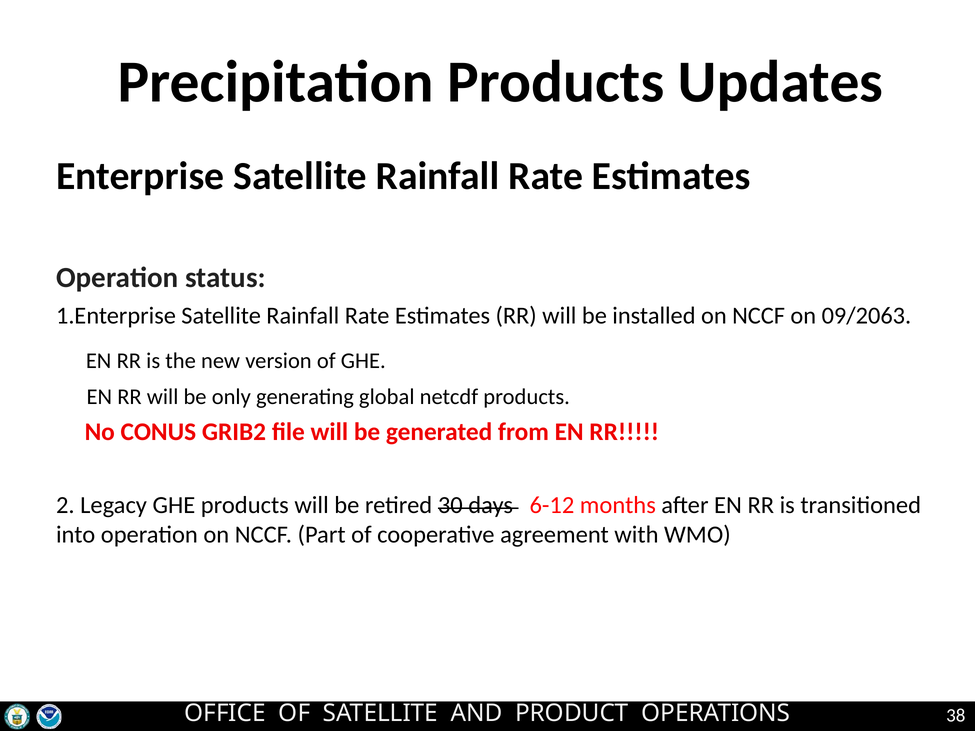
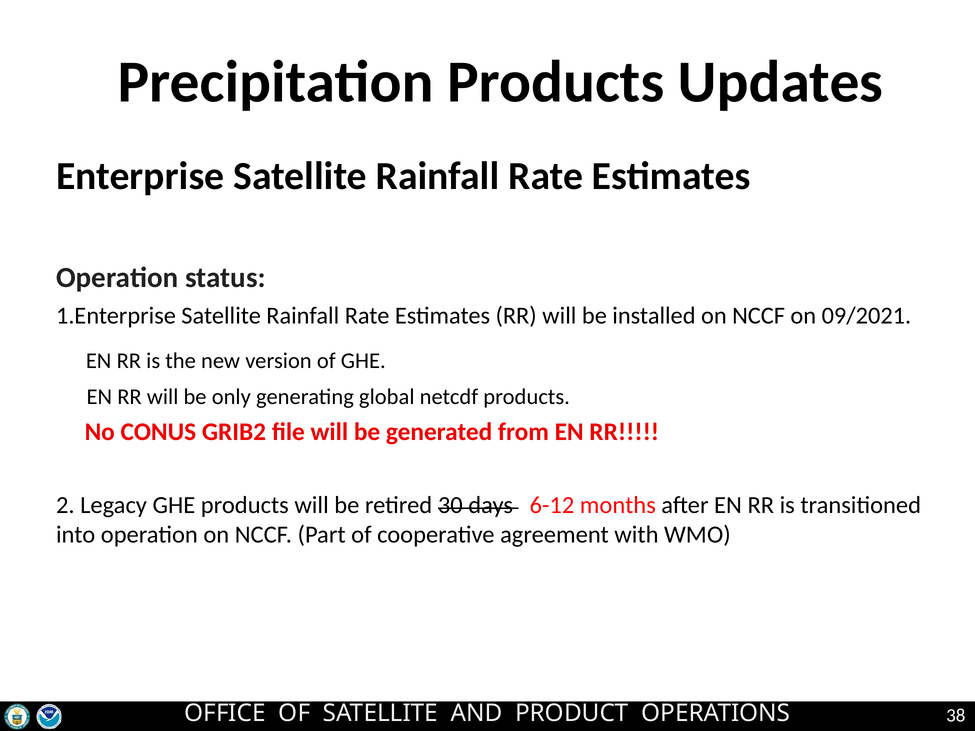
09/2063: 09/2063 -> 09/2021
